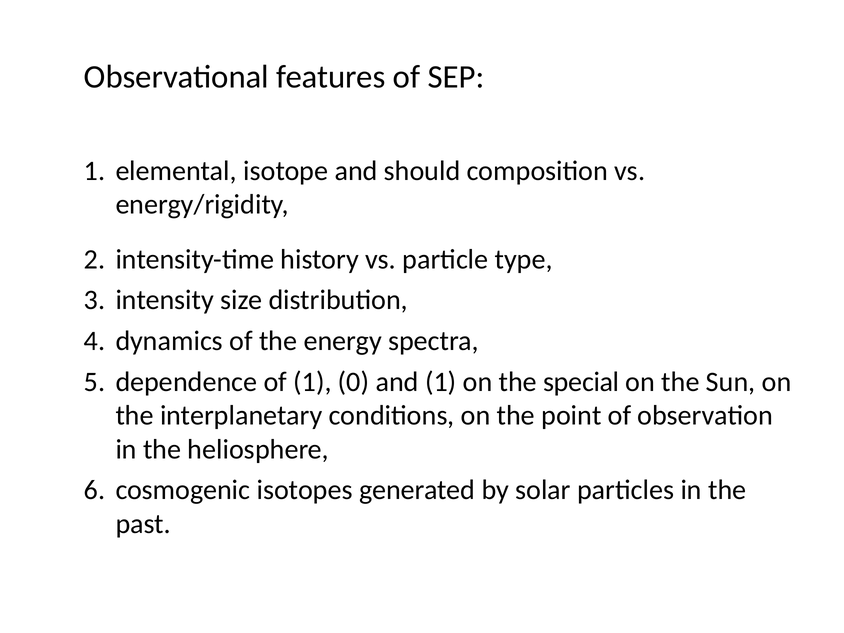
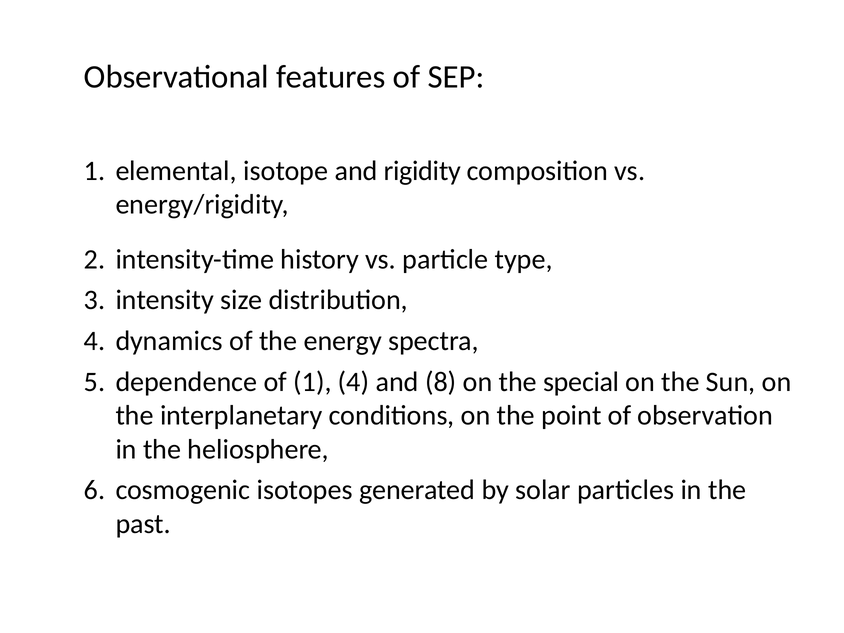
should: should -> rigidity
1 0: 0 -> 4
and 1: 1 -> 8
